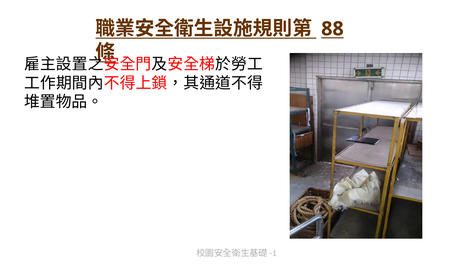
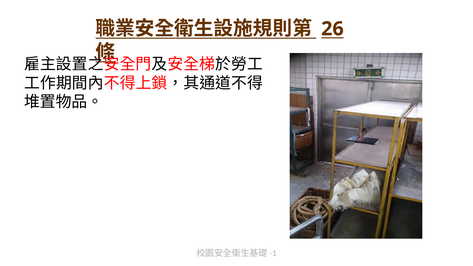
88: 88 -> 26
